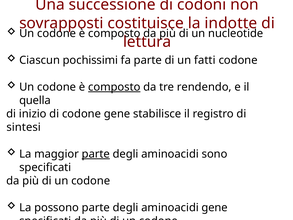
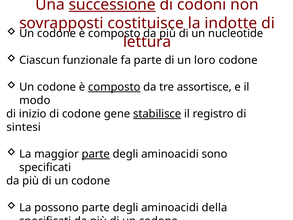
successione underline: none -> present
pochissimi: pochissimi -> funzionale
fatti: fatti -> loro
rendendo: rendendo -> assortisce
quella: quella -> modo
stabilisce underline: none -> present
aminoacidi gene: gene -> della
